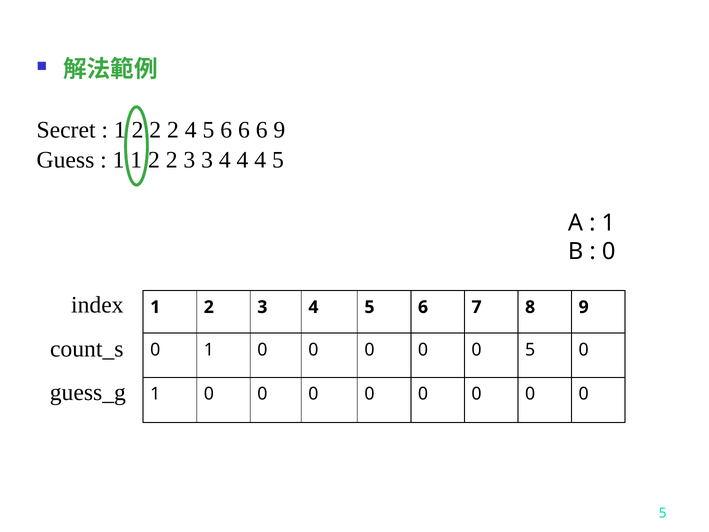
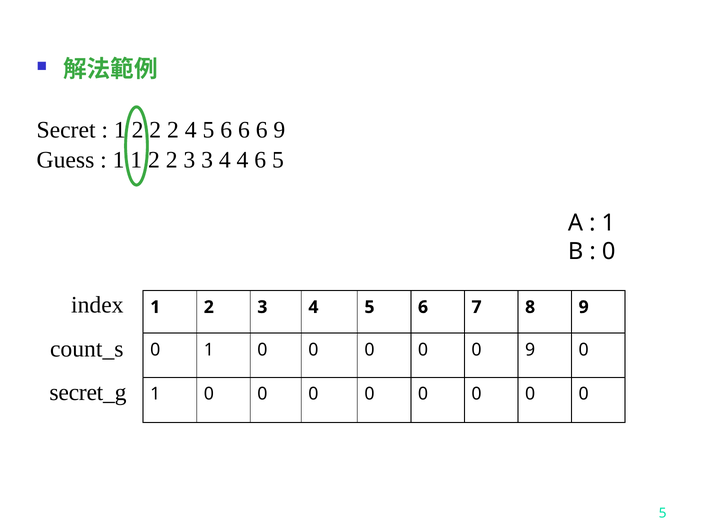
4 4 4: 4 -> 6
0 5: 5 -> 9
guess_g: guess_g -> secret_g
